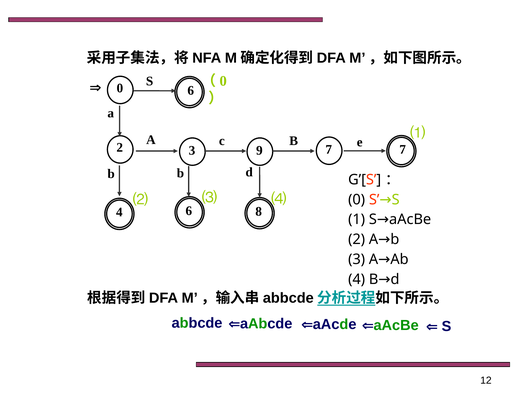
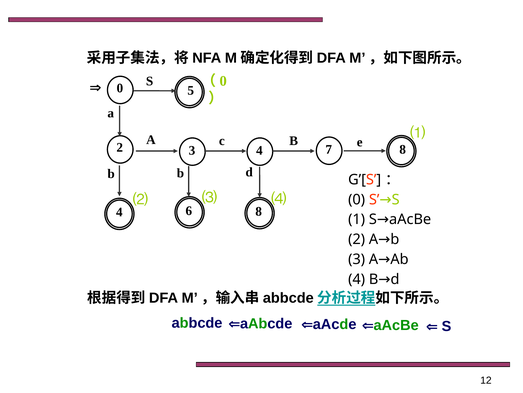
0 6: 6 -> 5
3 9: 9 -> 4
7 7: 7 -> 8
